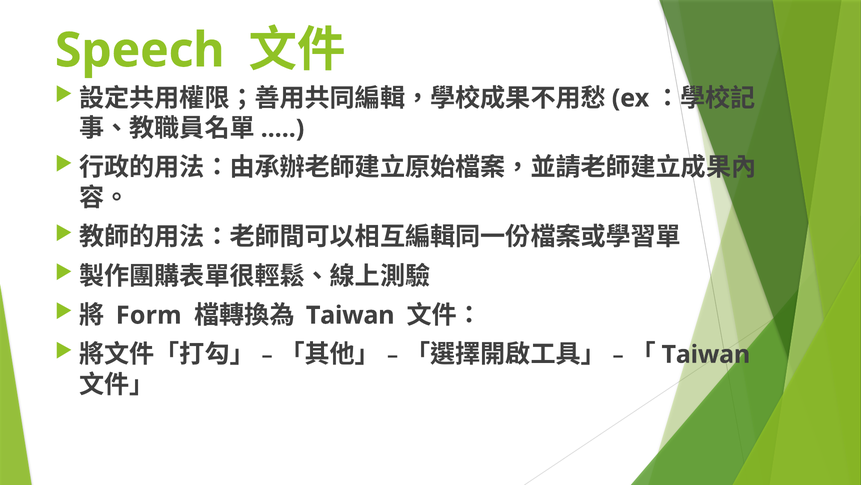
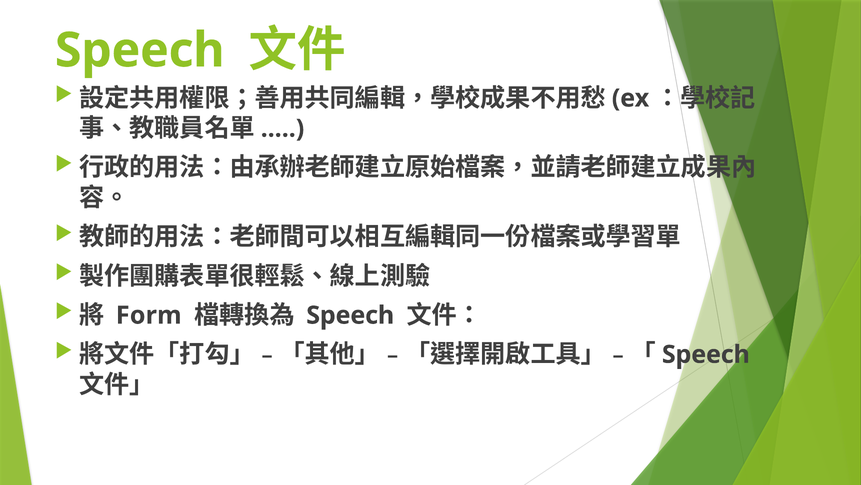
Taiwan at (350, 315): Taiwan -> Speech
Taiwan at (706, 354): Taiwan -> Speech
